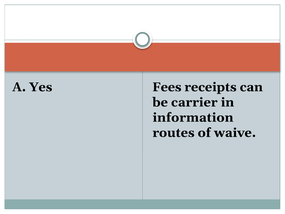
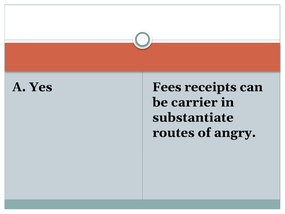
information: information -> substantiate
waive: waive -> angry
